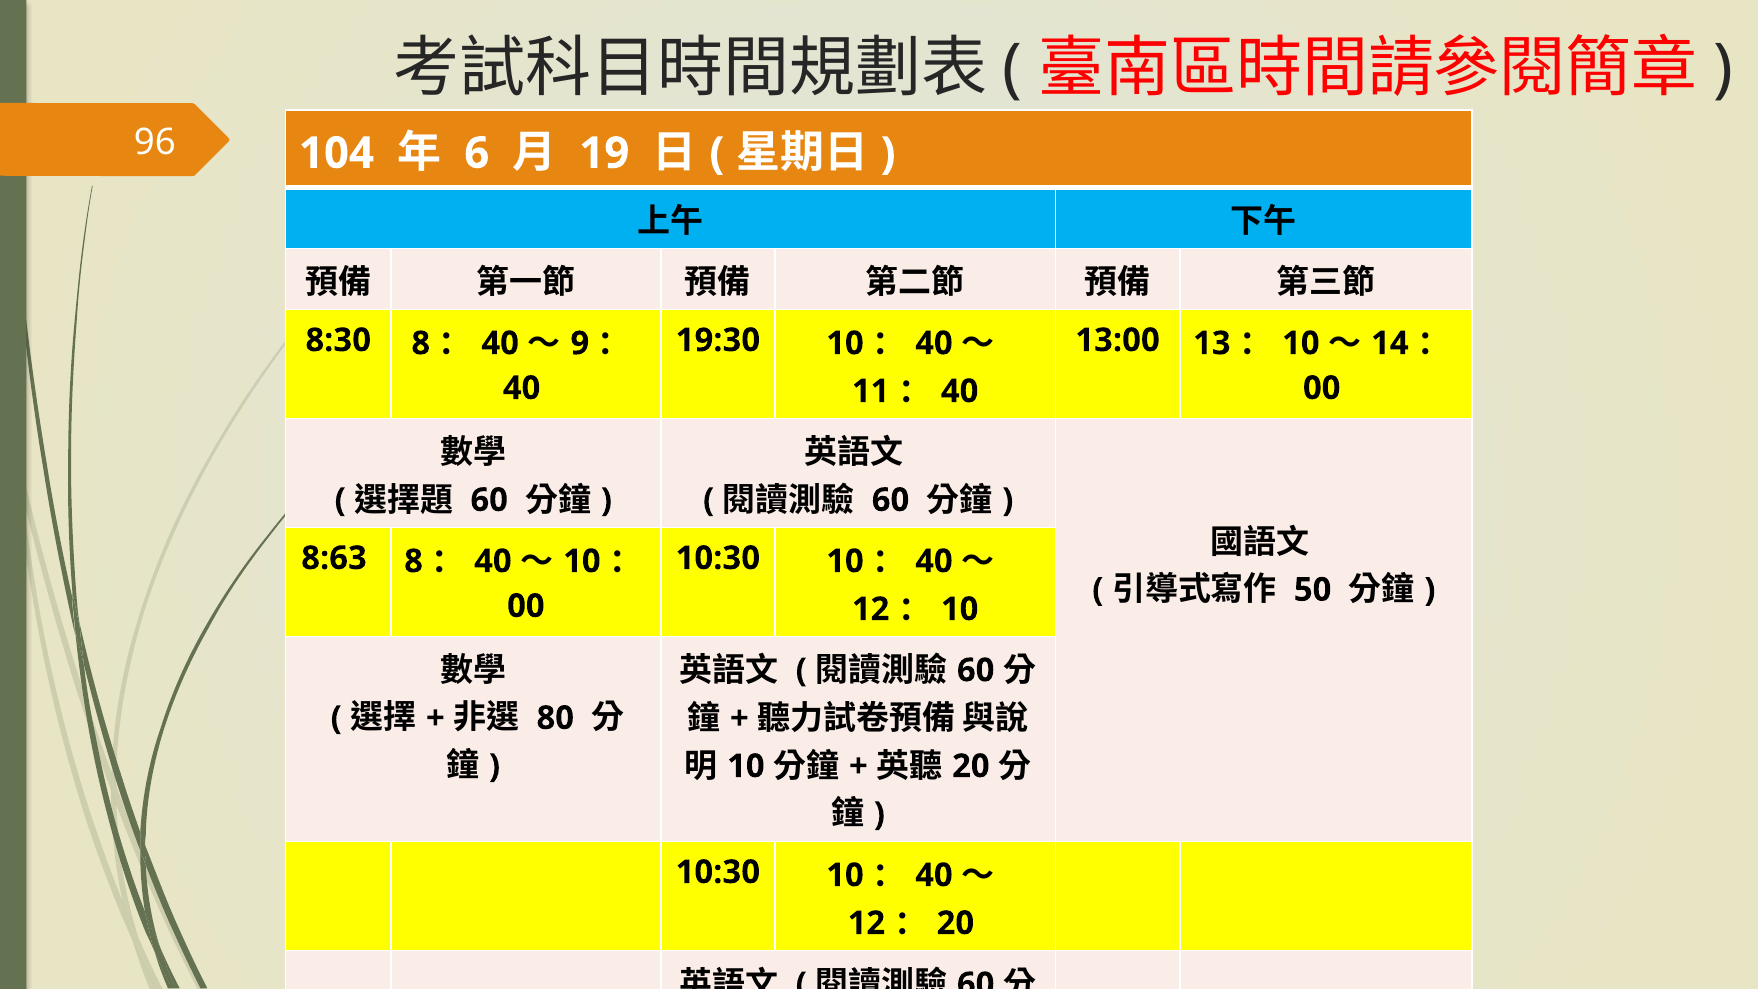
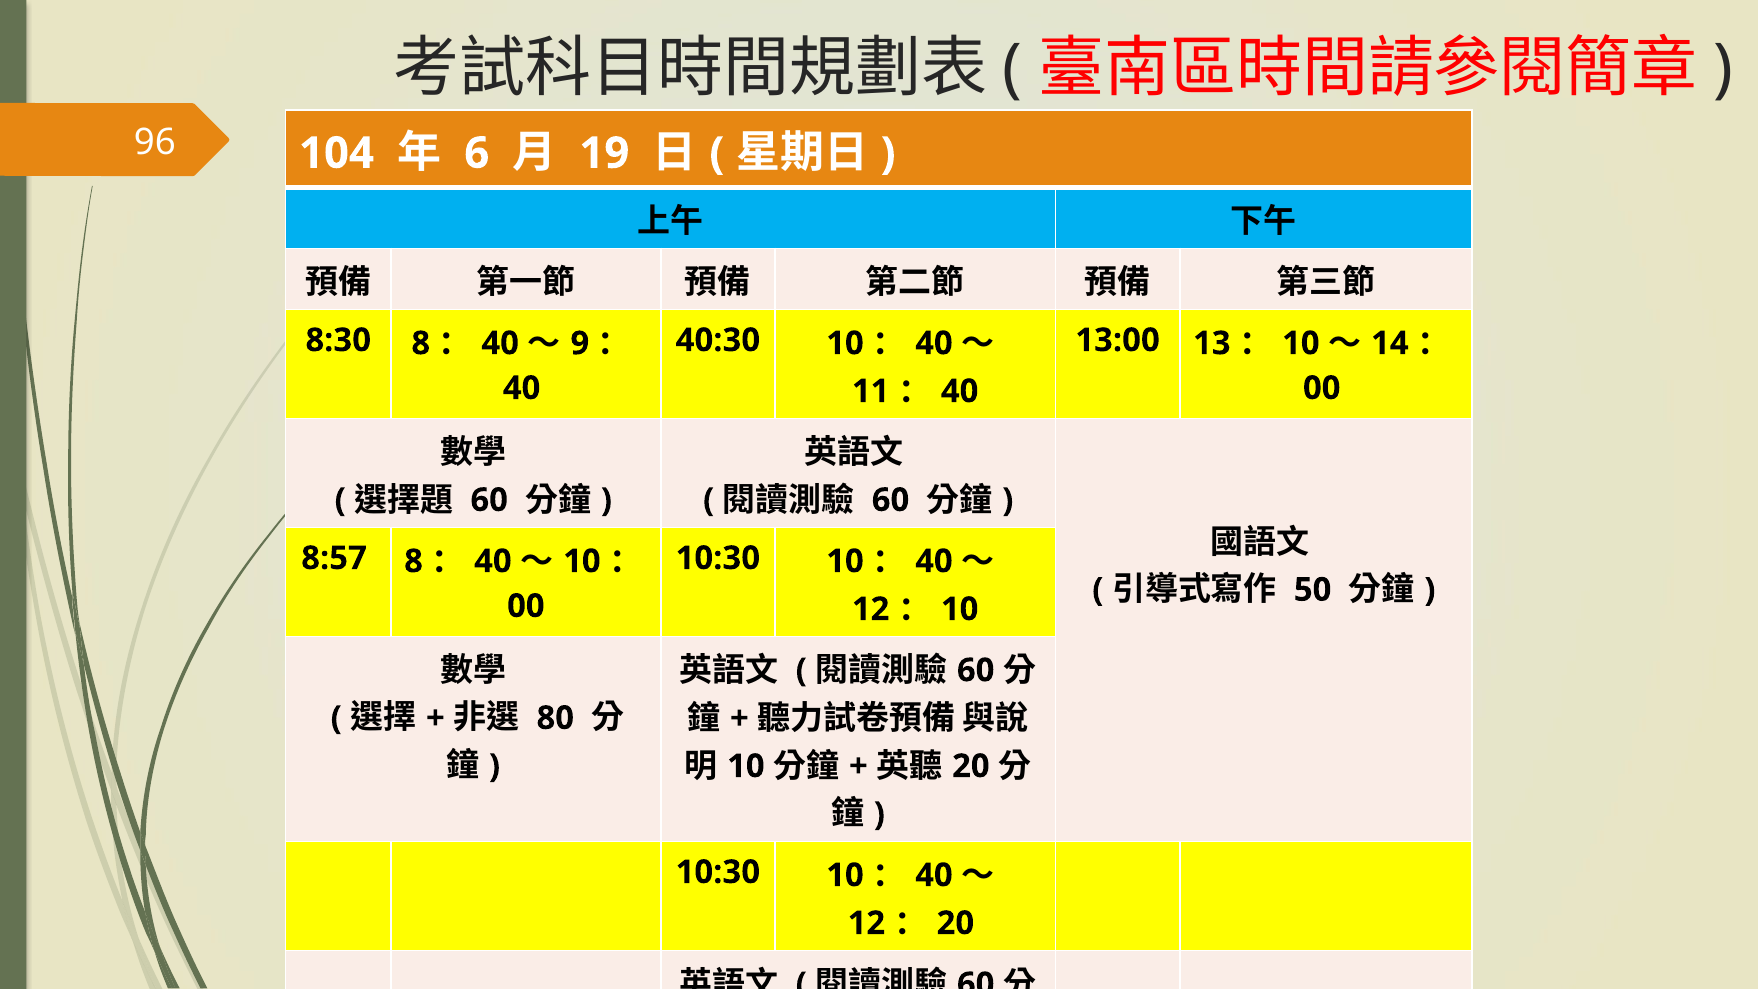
19:30: 19:30 -> 40:30
8:63: 8:63 -> 8:57
